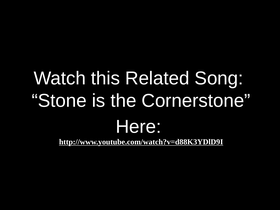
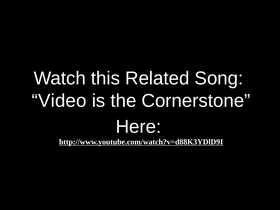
Stone: Stone -> Video
